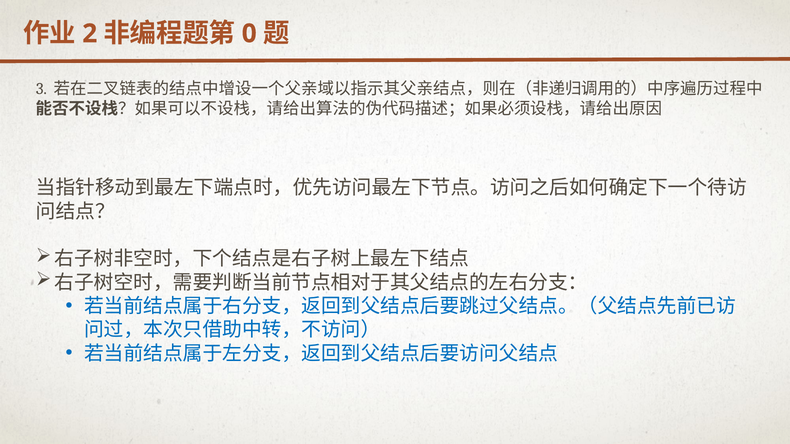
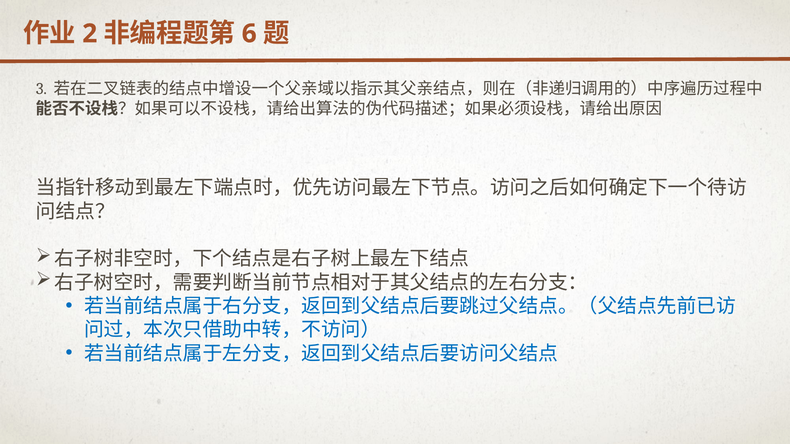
0: 0 -> 6
